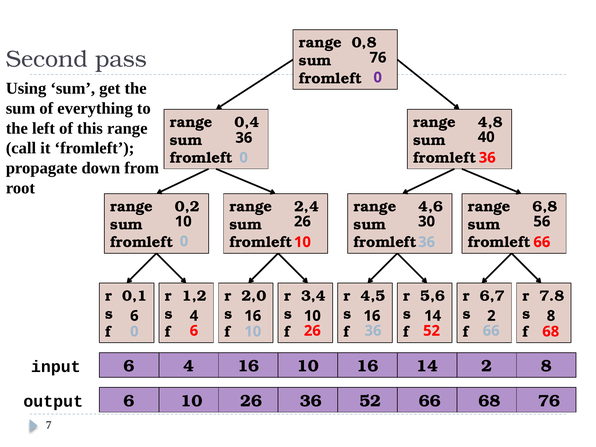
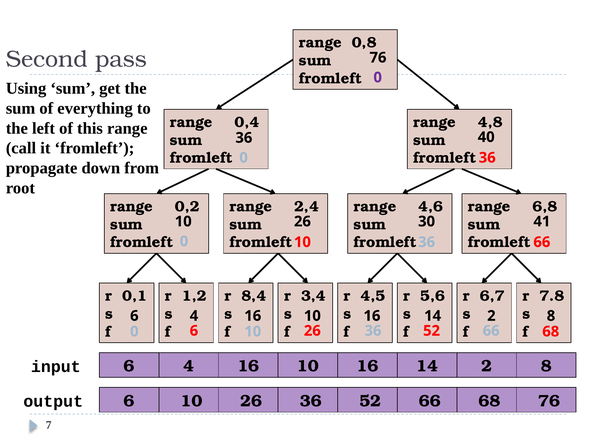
56: 56 -> 41
2,0: 2,0 -> 8,4
